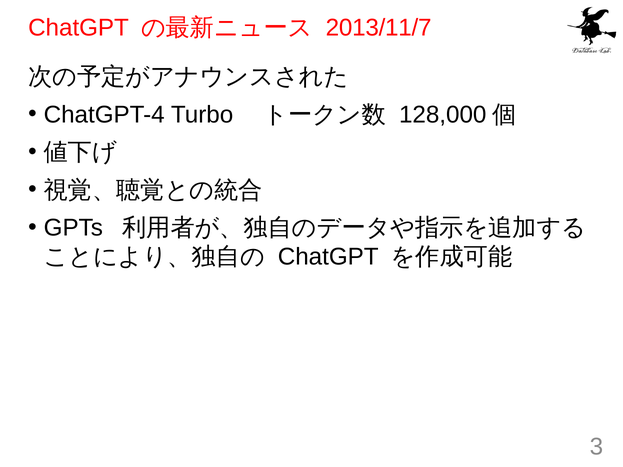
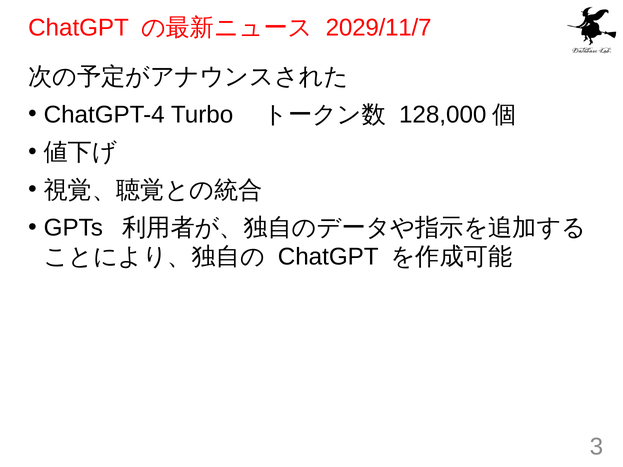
2013/11/7: 2013/11/7 -> 2029/11/7
